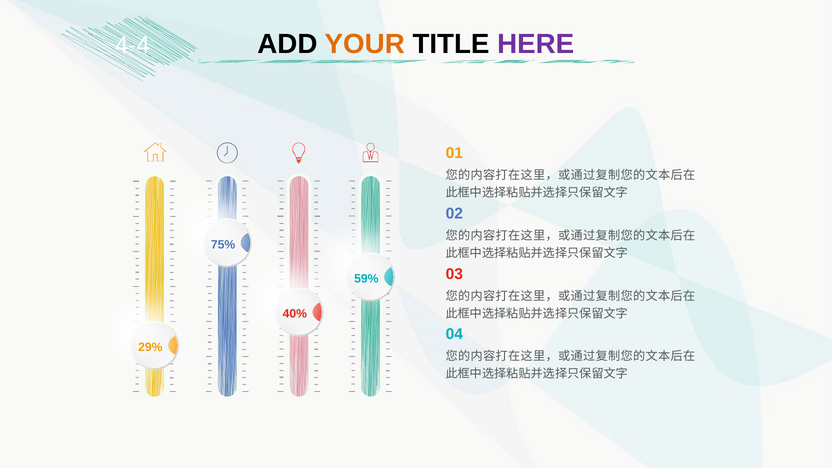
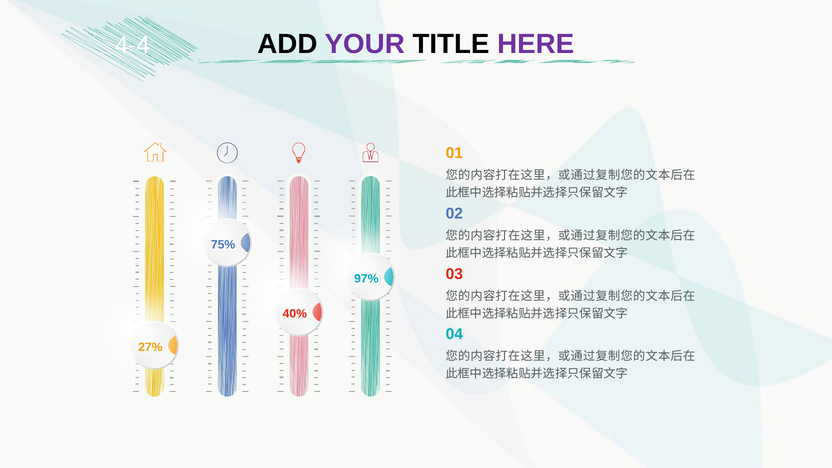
YOUR colour: orange -> purple
59%: 59% -> 97%
29%: 29% -> 27%
